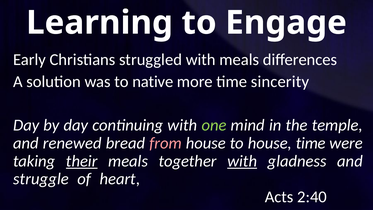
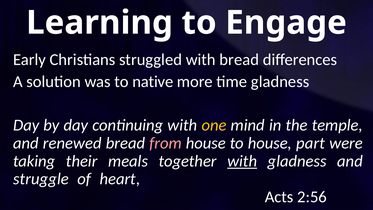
with meals: meals -> bread
time sincerity: sincerity -> gladness
one colour: light green -> yellow
house time: time -> part
their underline: present -> none
2:40: 2:40 -> 2:56
